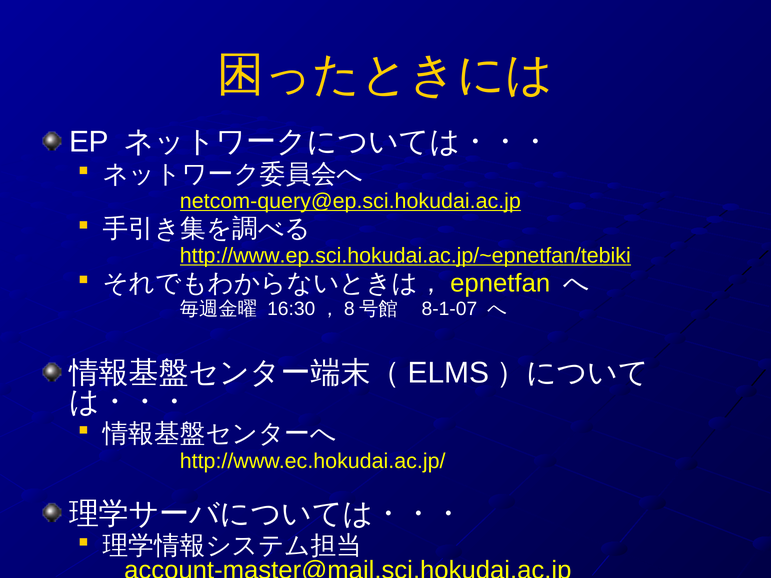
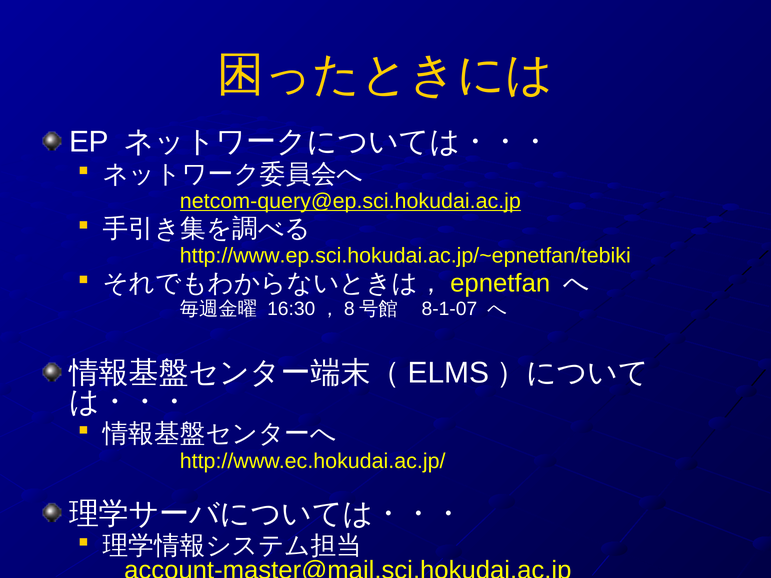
http://www.ep.sci.hokudai.ac.jp/~epnetfan/tebiki underline: present -> none
